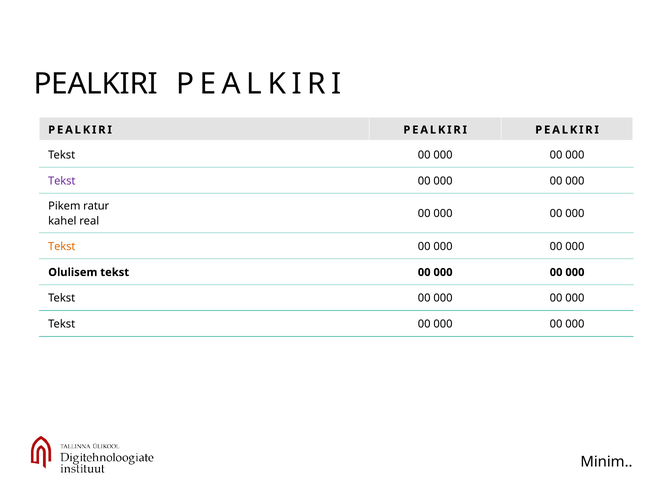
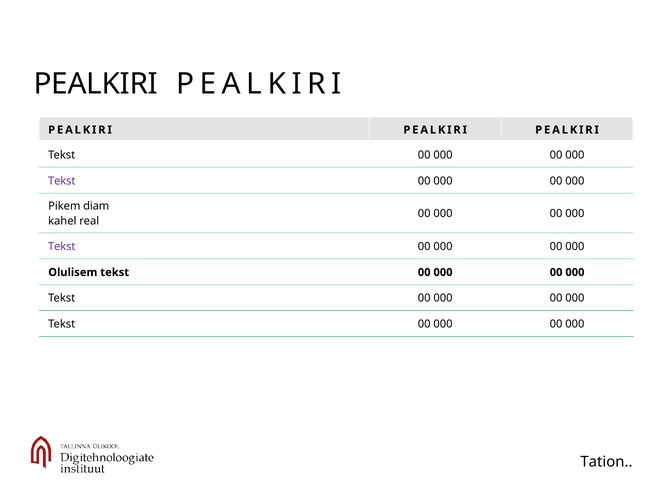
ratur: ratur -> diam
Tekst at (62, 247) colour: orange -> purple
Minim: Minim -> Tation
